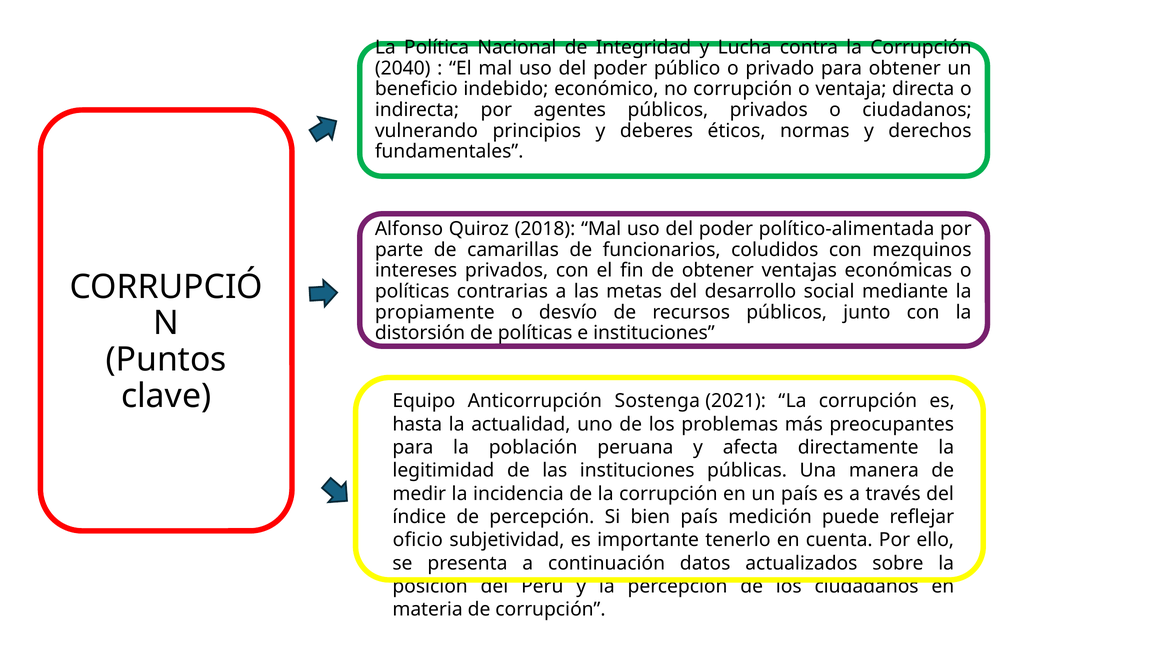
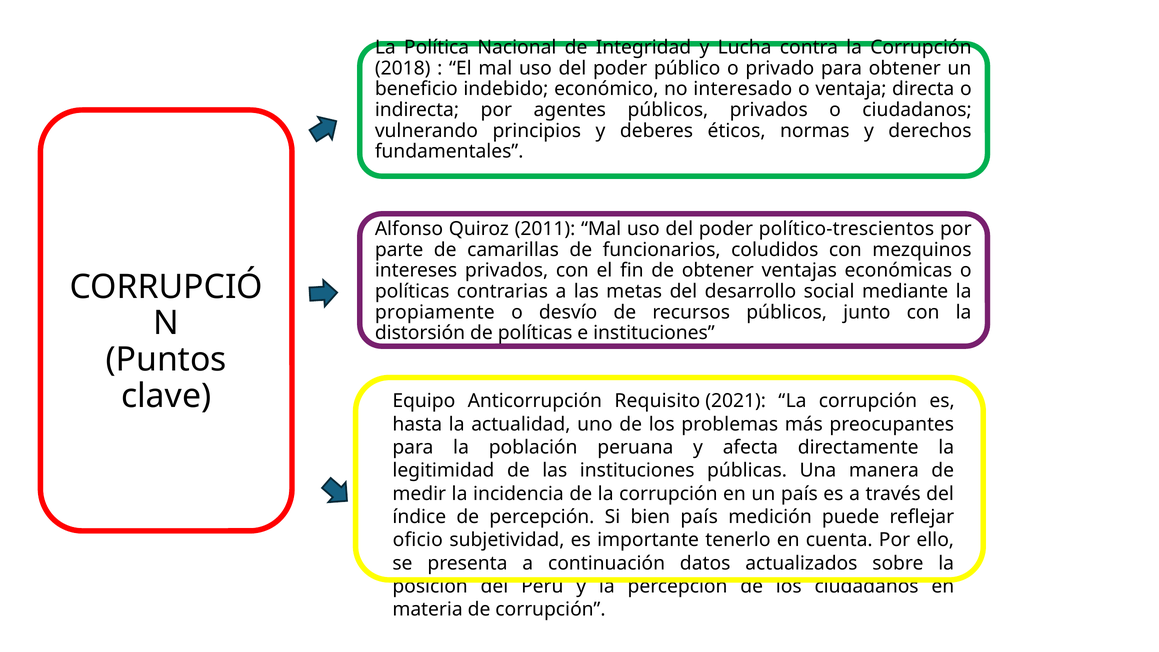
2040: 2040 -> 2018
no corrupción: corrupción -> interesado
2018: 2018 -> 2011
político-alimentada: político-alimentada -> político-trescientos
Sostenga: Sostenga -> Requisito
